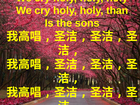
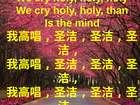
sons: sons -> mind
